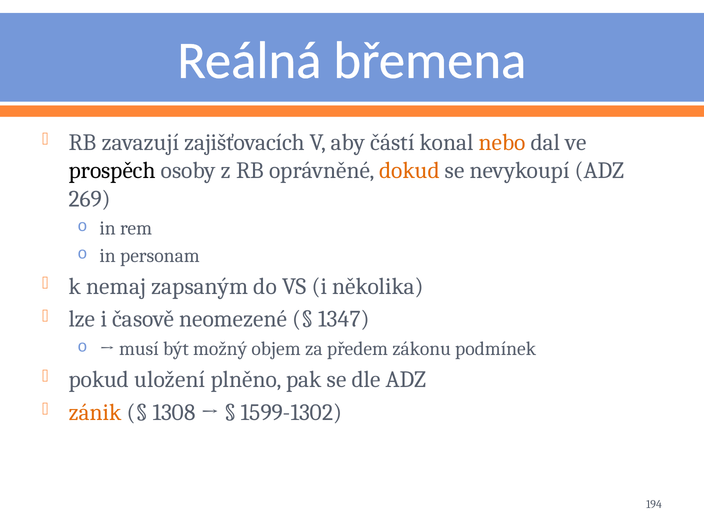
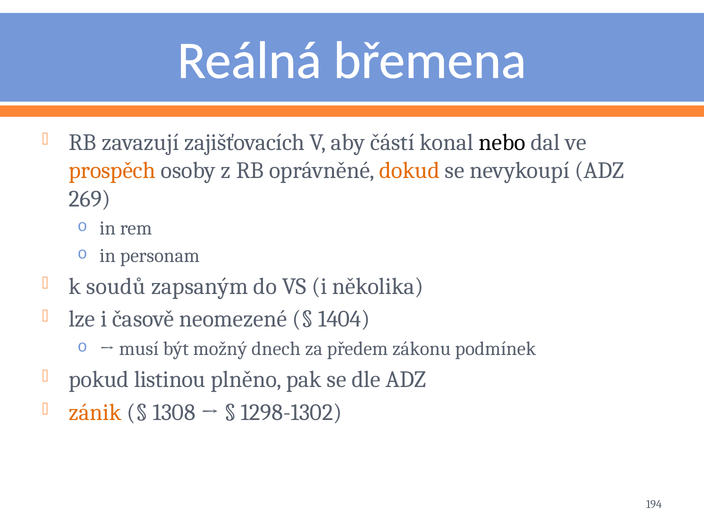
nebo colour: orange -> black
prospěch colour: black -> orange
nemaj: nemaj -> soudů
1347: 1347 -> 1404
objem: objem -> dnech
uložení: uložení -> listinou
1599-1302: 1599-1302 -> 1298-1302
